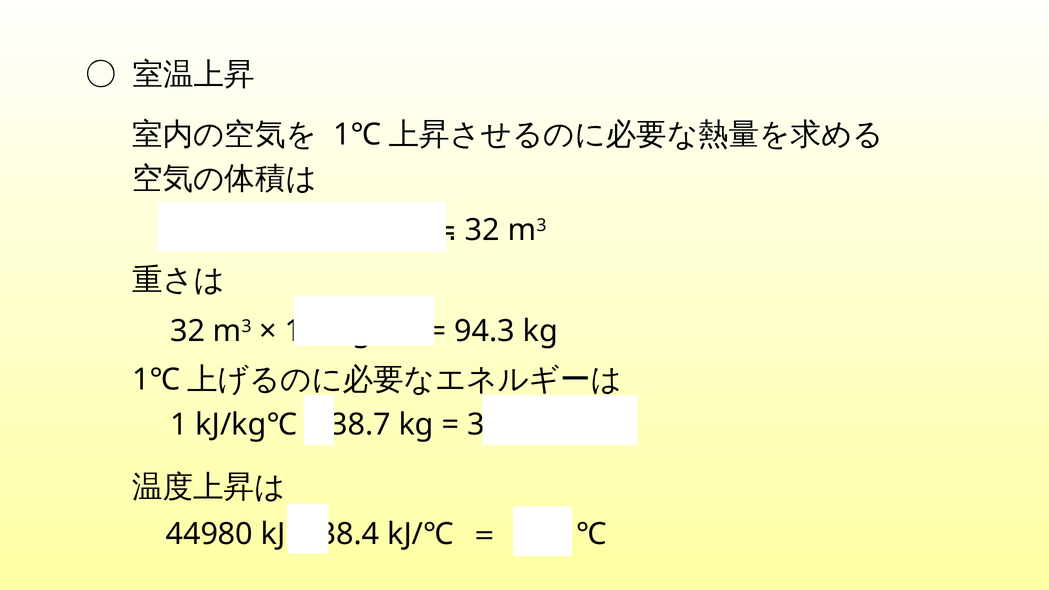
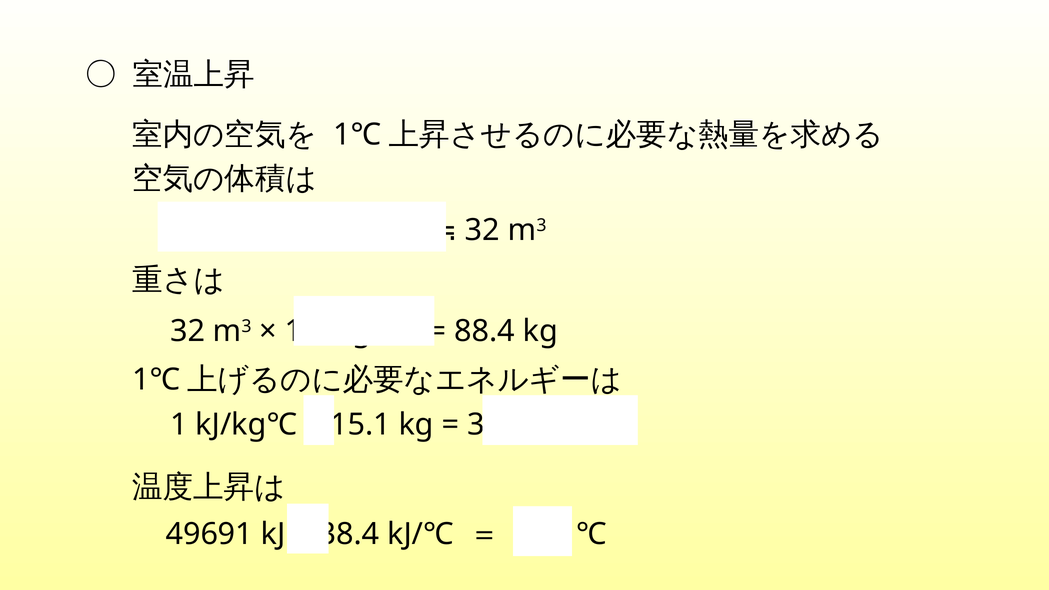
94.3: 94.3 -> 88.4
38.7: 38.7 -> 15.1
44980: 44980 -> 49691
